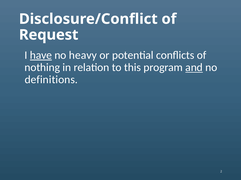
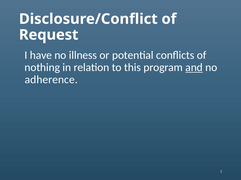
have underline: present -> none
heavy: heavy -> illness
definitions: definitions -> adherence
